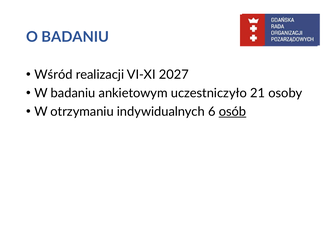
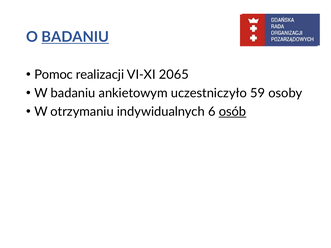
BADANIU at (75, 37) underline: none -> present
Wśród: Wśród -> Pomoc
2027: 2027 -> 2065
21: 21 -> 59
